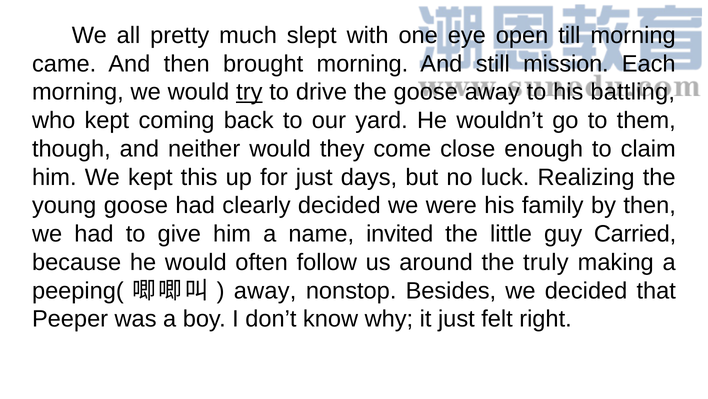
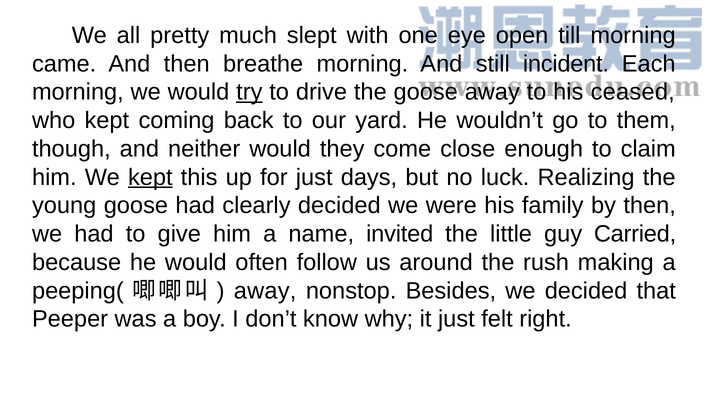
brought: brought -> breathe
mission: mission -> incident
battling: battling -> ceased
kept at (150, 177) underline: none -> present
truly: truly -> rush
